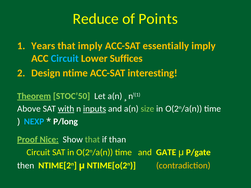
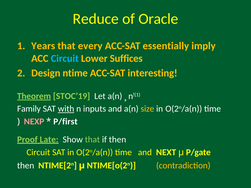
Points: Points -> Oracle
that imply: imply -> every
STOC’50: STOC’50 -> STOC’19
Above: Above -> Family
inputs underline: present -> none
size colour: light green -> yellow
NEXP colour: light blue -> pink
P/long: P/long -> P/first
Nice: Nice -> Late
if than: than -> then
GATE: GATE -> NEXT
